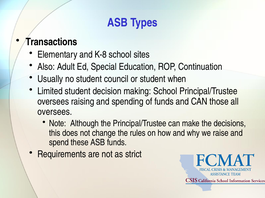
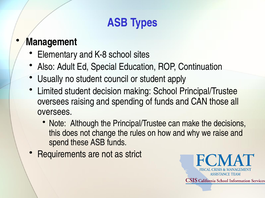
Transactions: Transactions -> Management
when: when -> apply
